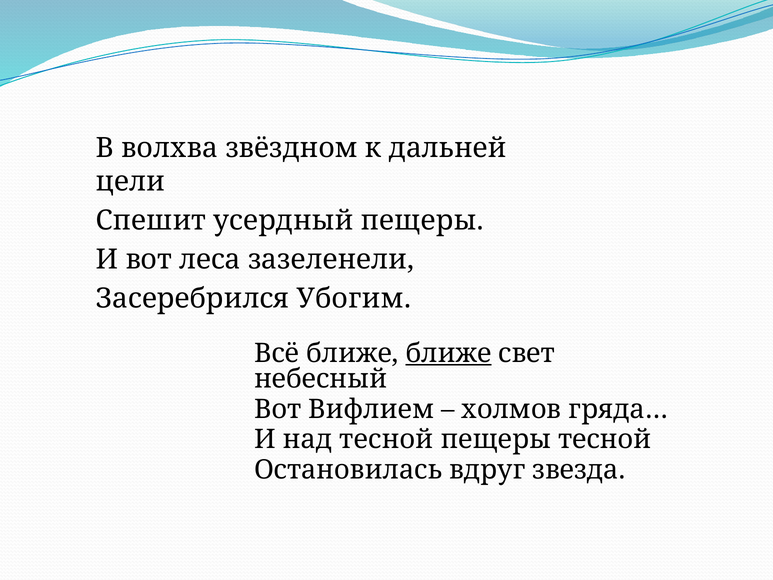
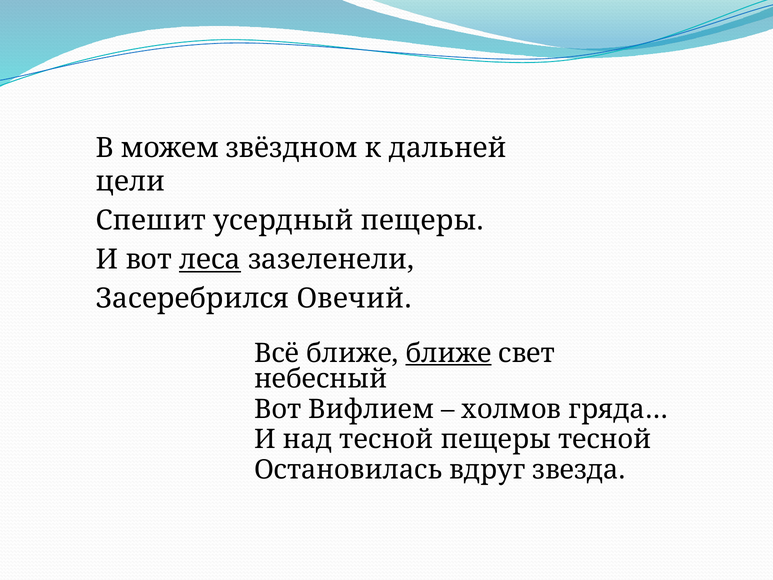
волхва: волхва -> можем
леса underline: none -> present
Убогим: Убогим -> Овечий
